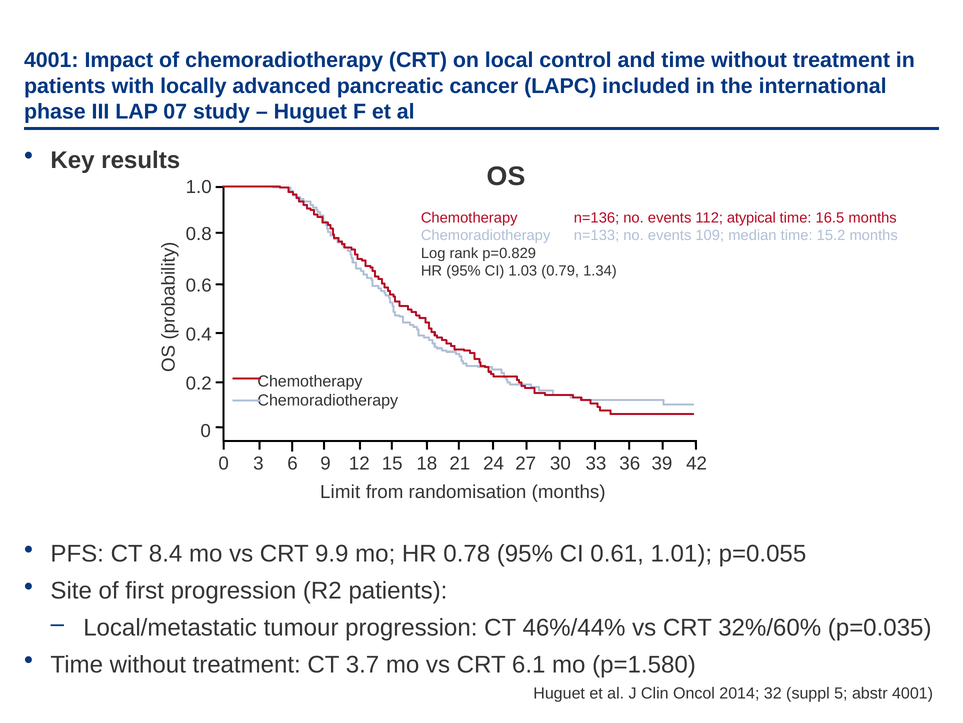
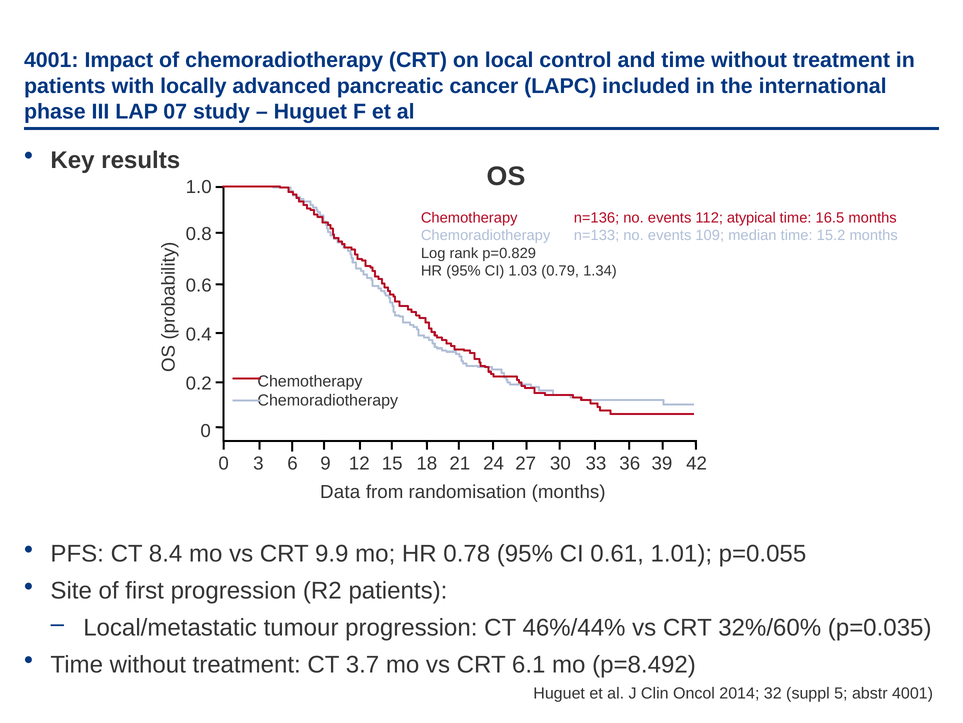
Limit: Limit -> Data
p=1.580: p=1.580 -> p=8.492
